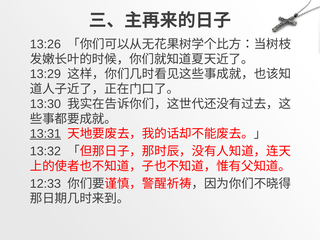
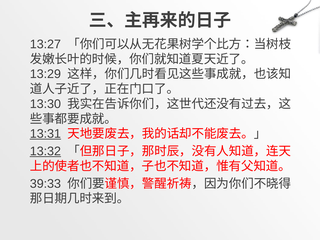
13:26: 13:26 -> 13:27
13:32 underline: none -> present
12:33: 12:33 -> 39:33
